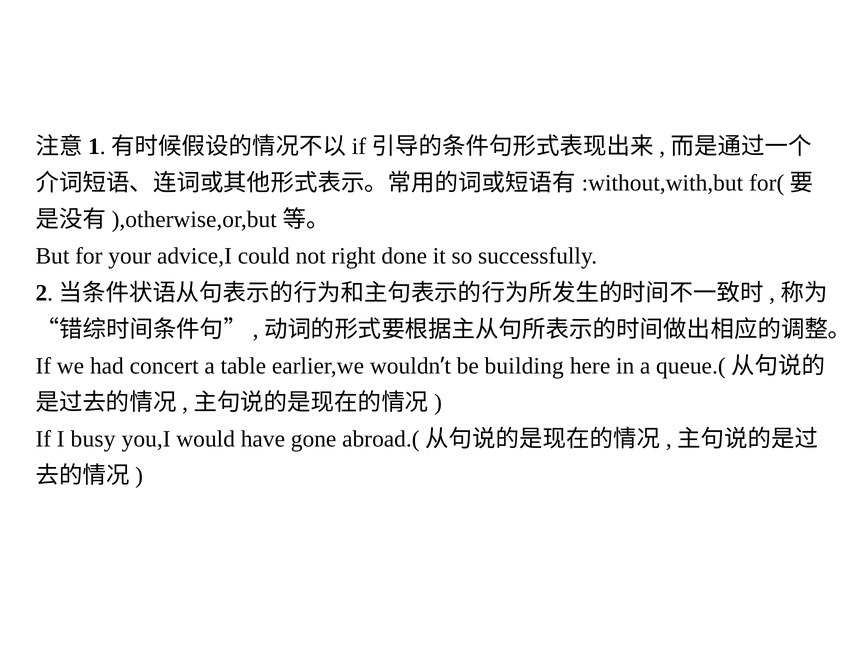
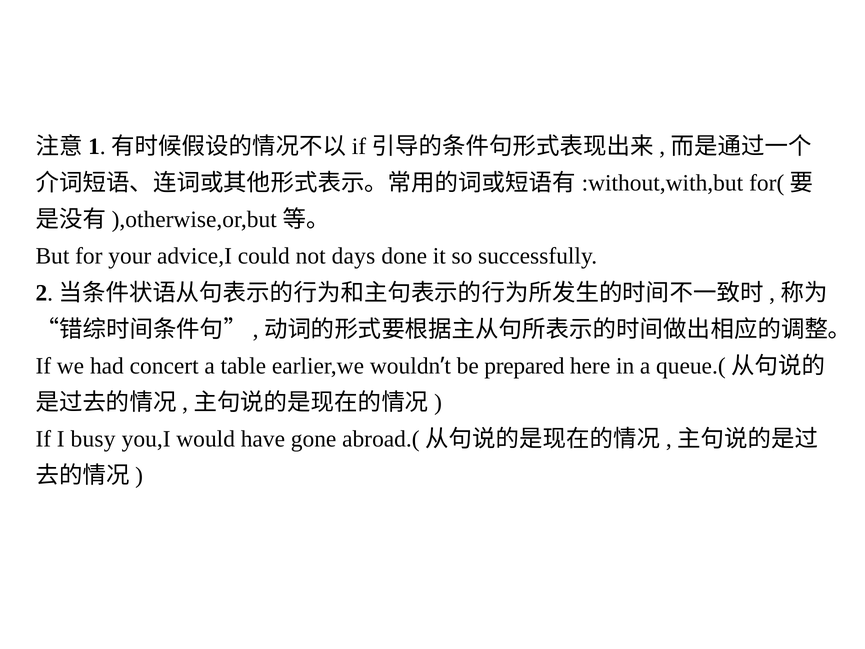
right: right -> days
building: building -> prepared
